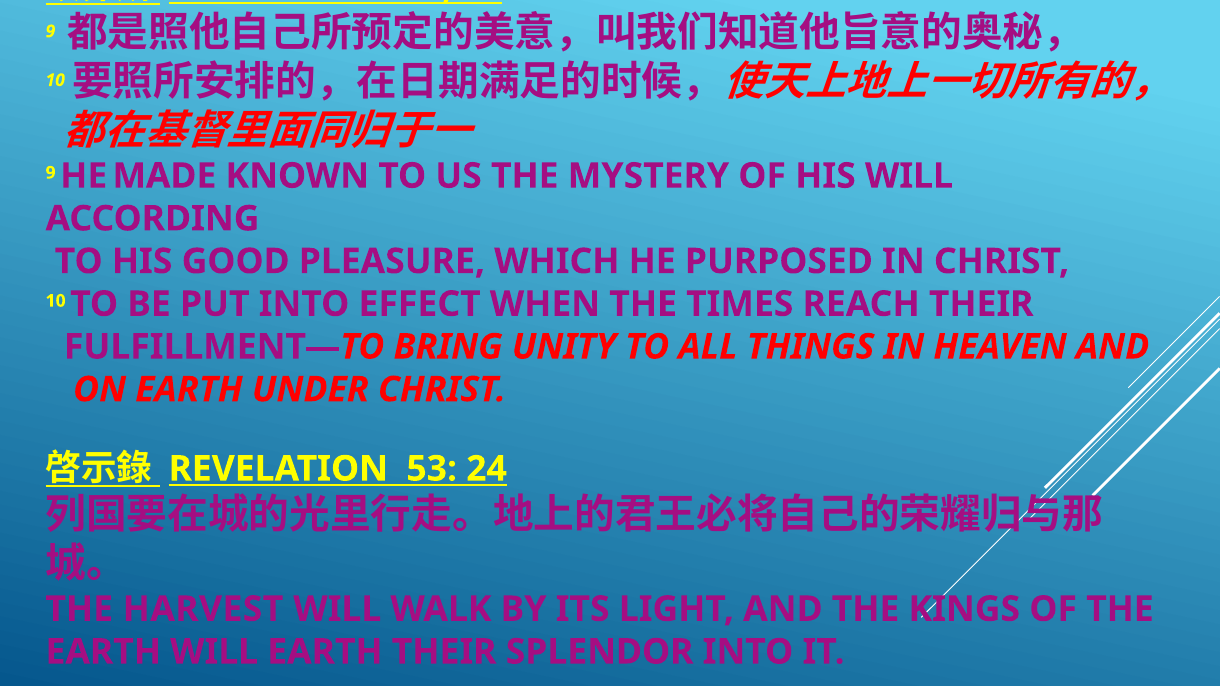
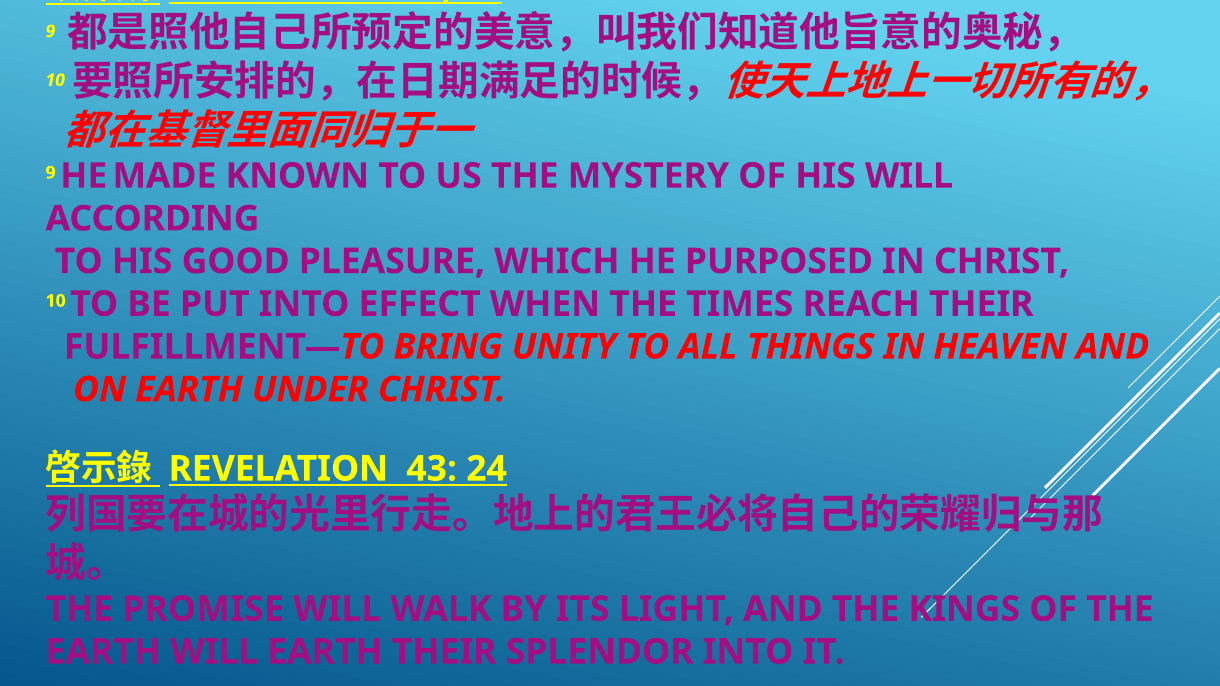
53: 53 -> 43
HARVEST: HARVEST -> PROMISE
